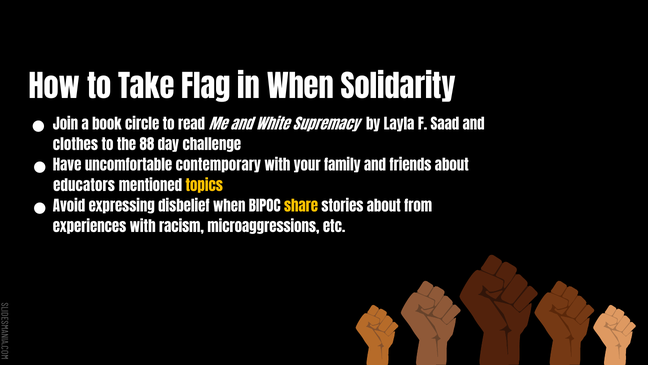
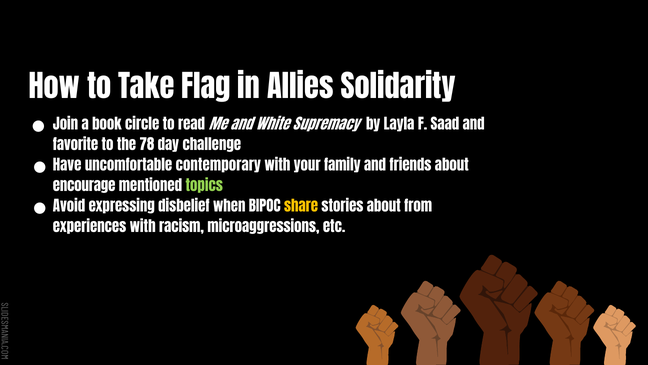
in When: When -> Allies
clothes: clothes -> favorite
88: 88 -> 78
educators: educators -> encourage
topics colour: yellow -> light green
